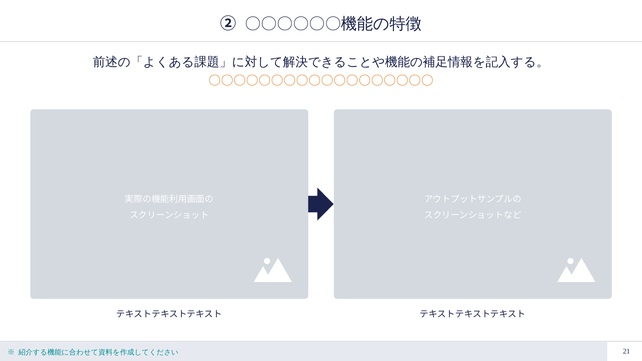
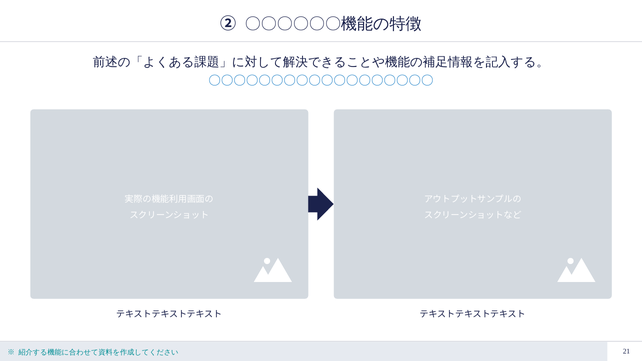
〇〇〇〇〇〇〇〇〇〇〇〇〇〇〇〇〇〇 colour: orange -> blue
